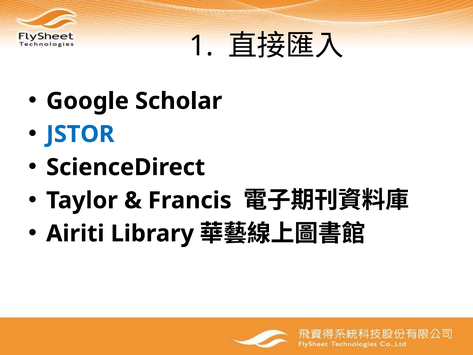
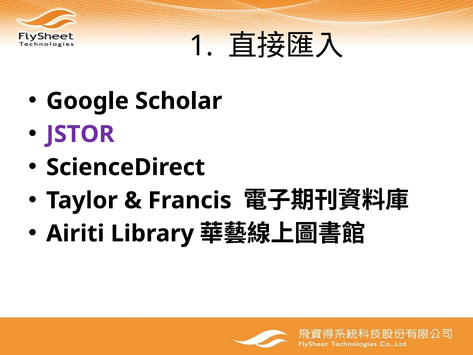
JSTOR colour: blue -> purple
